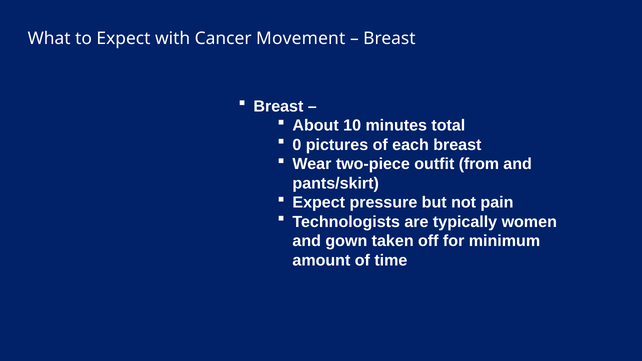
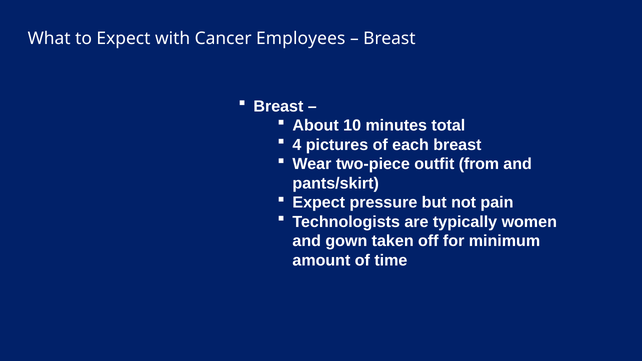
Movement: Movement -> Employees
0: 0 -> 4
